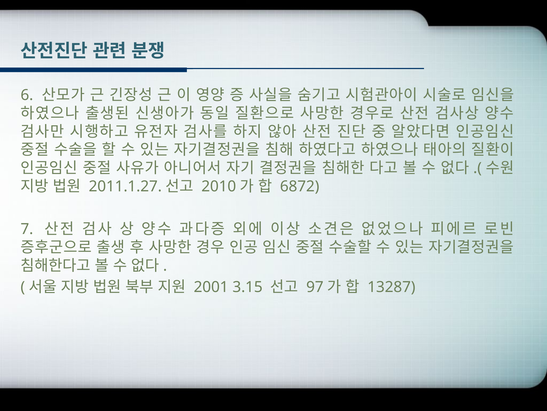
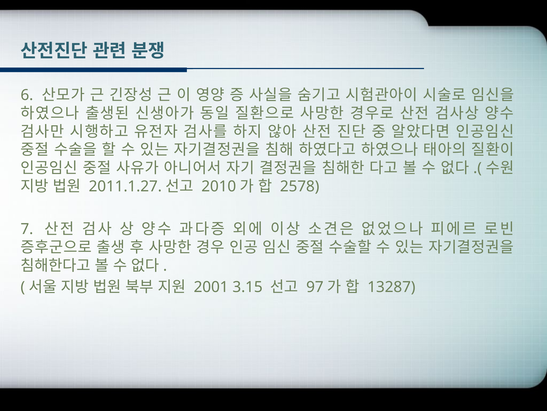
6872: 6872 -> 2578
